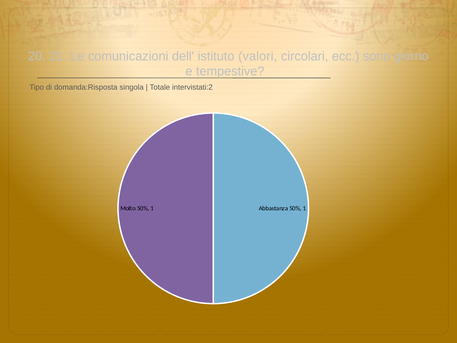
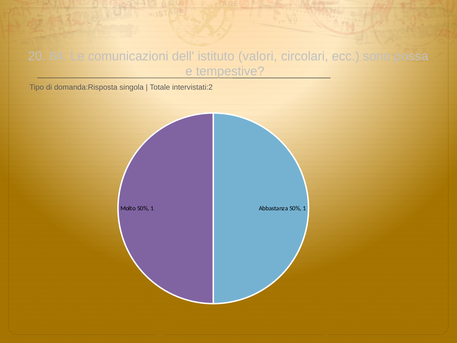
21: 21 -> 84
giorno: giorno -> possa
